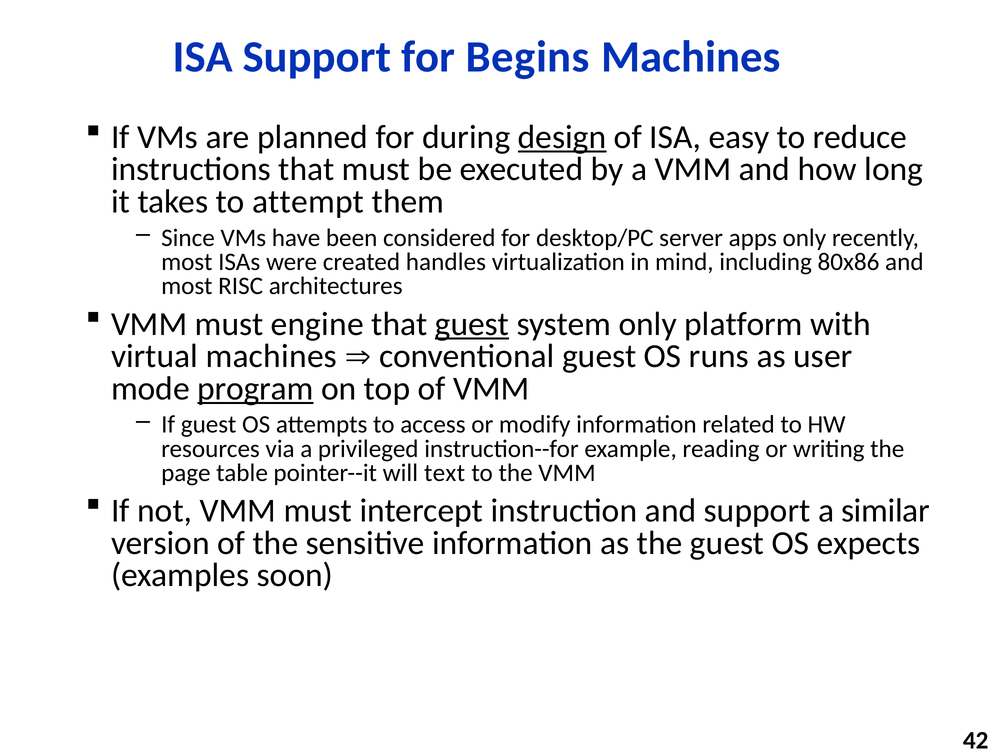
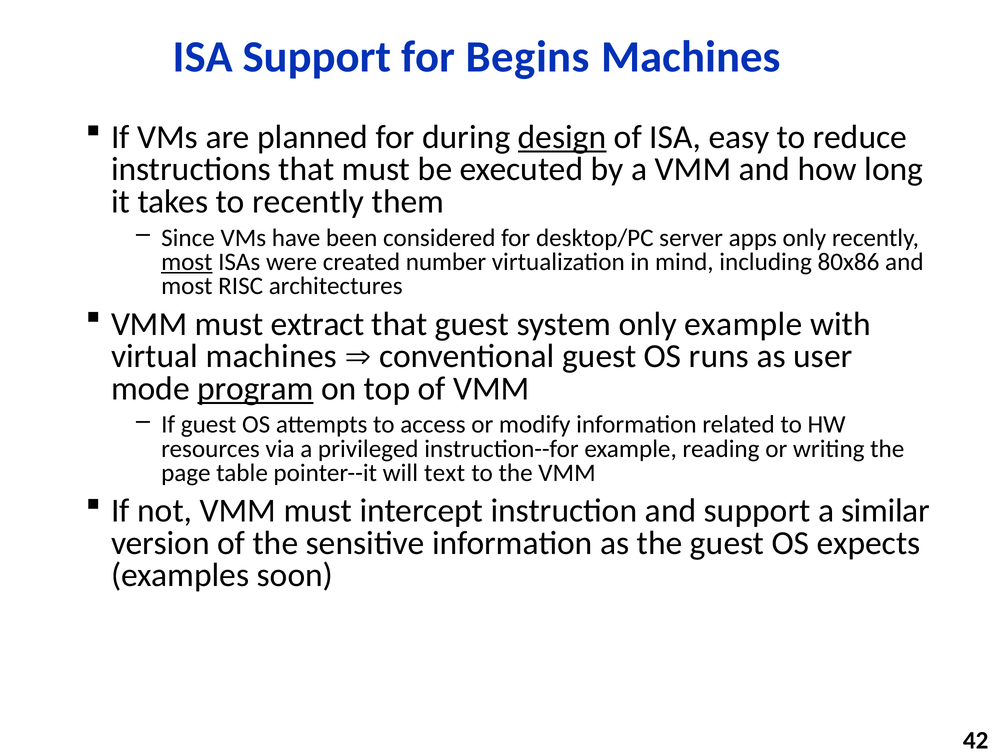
to attempt: attempt -> recently
most at (187, 262) underline: none -> present
handles: handles -> number
engine: engine -> extract
guest at (472, 324) underline: present -> none
only platform: platform -> example
